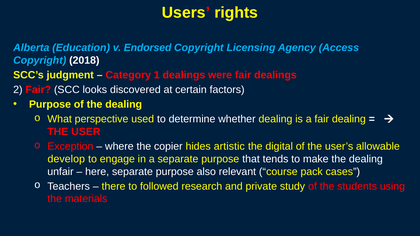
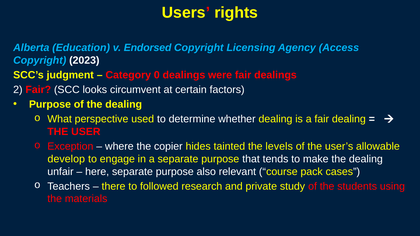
2018: 2018 -> 2023
1: 1 -> 0
discovered: discovered -> circumvent
artistic: artistic -> tainted
digital: digital -> levels
